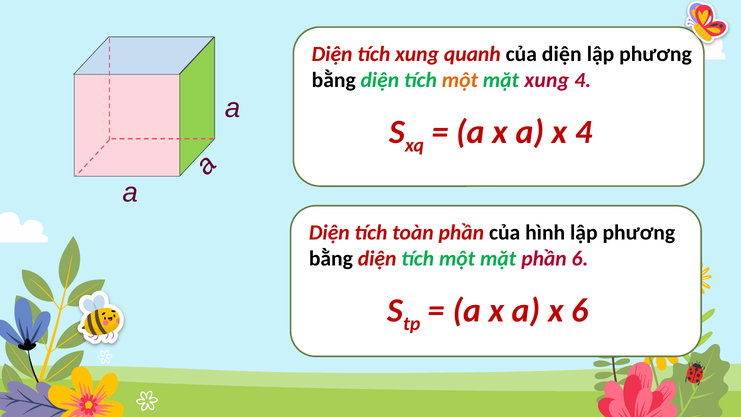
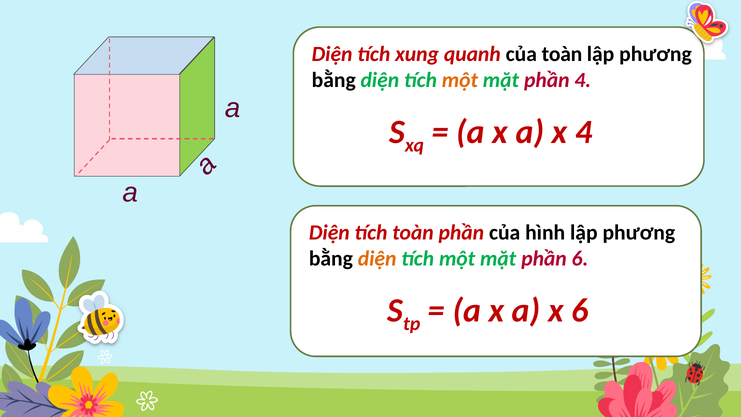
của diện: diện -> toàn
xung at (547, 80): xung -> phần
diện at (377, 259) colour: red -> orange
